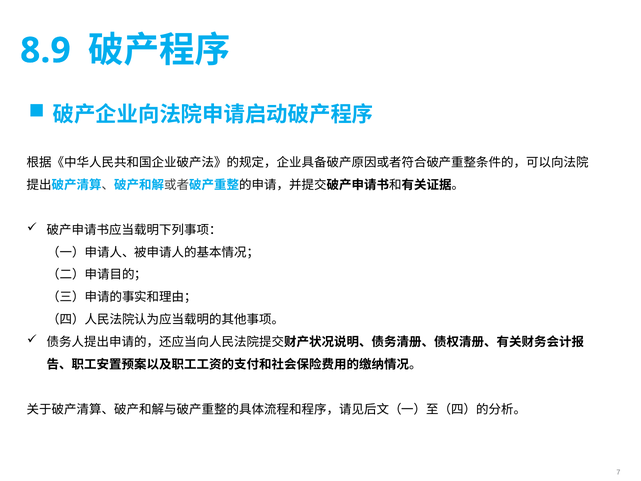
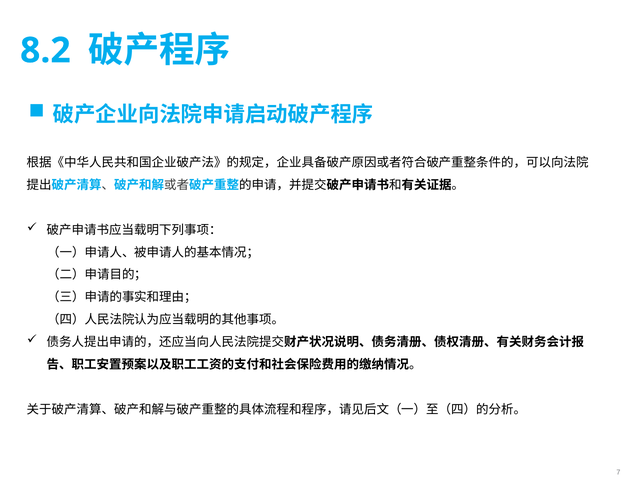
8.9: 8.9 -> 8.2
